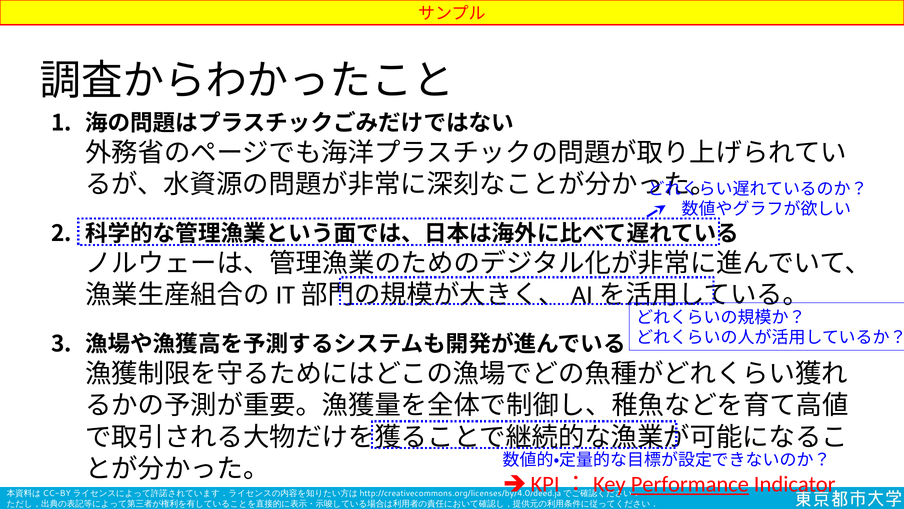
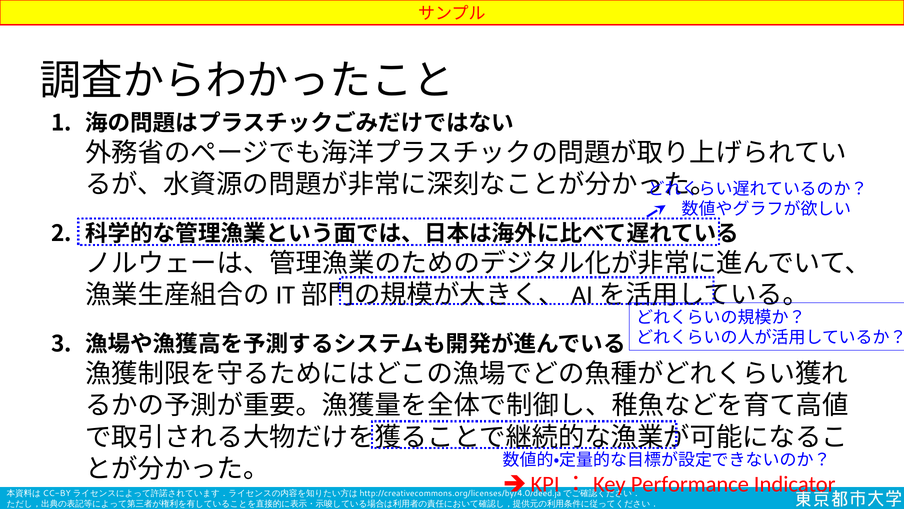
Performance underline: present -> none
